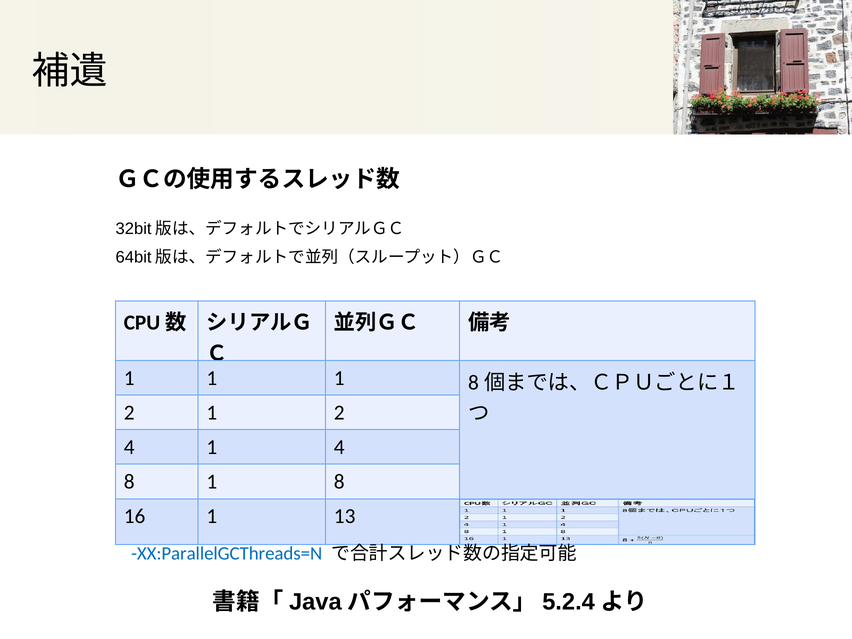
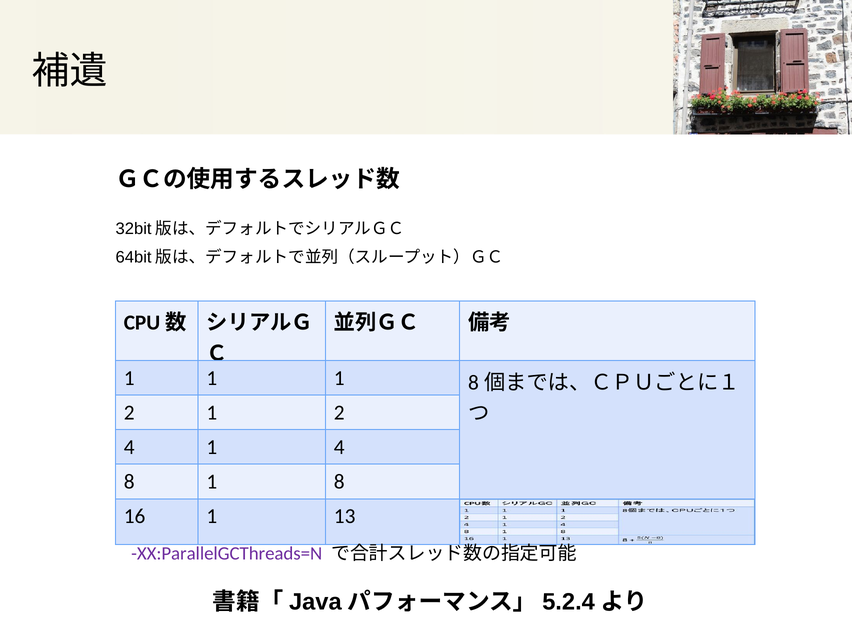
XX:ParallelGCThreads=N colour: blue -> purple
